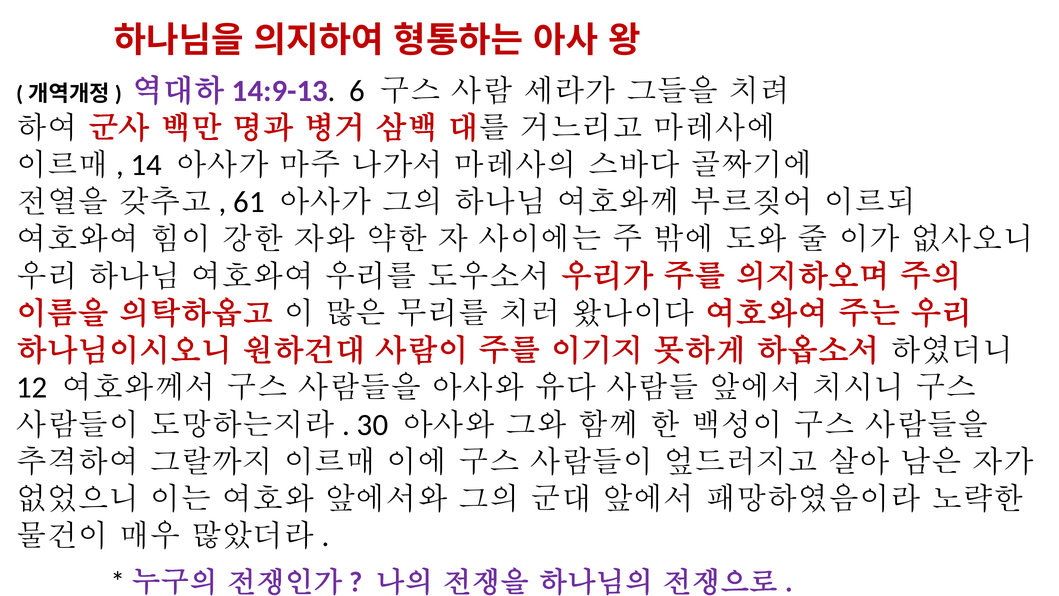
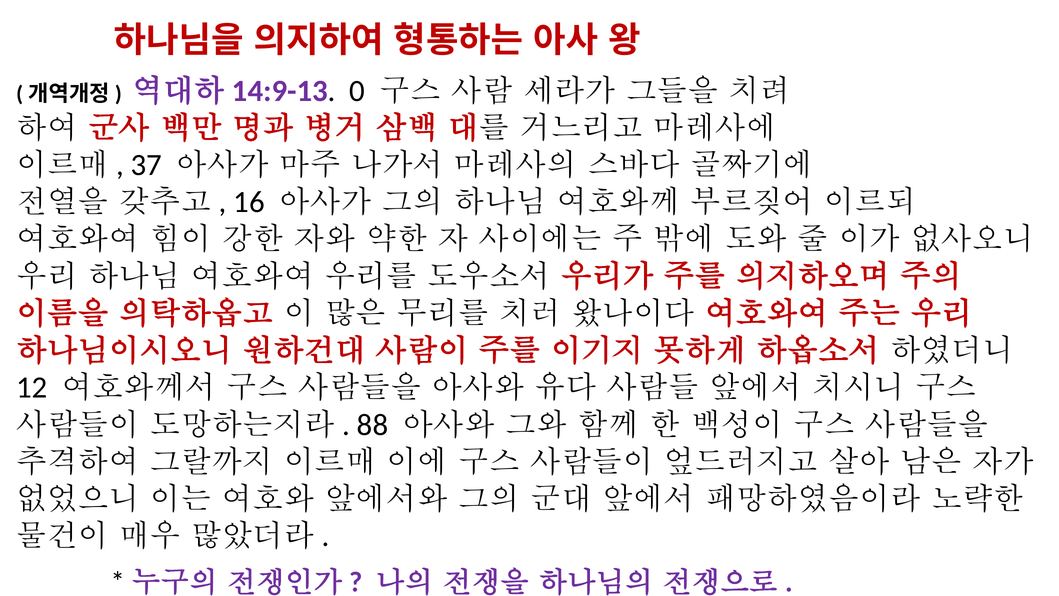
6: 6 -> 0
14: 14 -> 37
61: 61 -> 16
30: 30 -> 88
